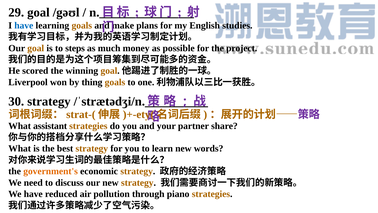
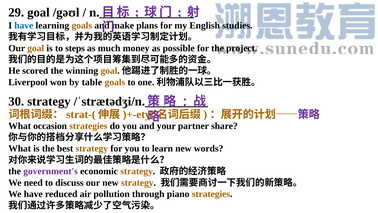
thing: thing -> table
assistant: assistant -> occasion
government's colour: orange -> purple
